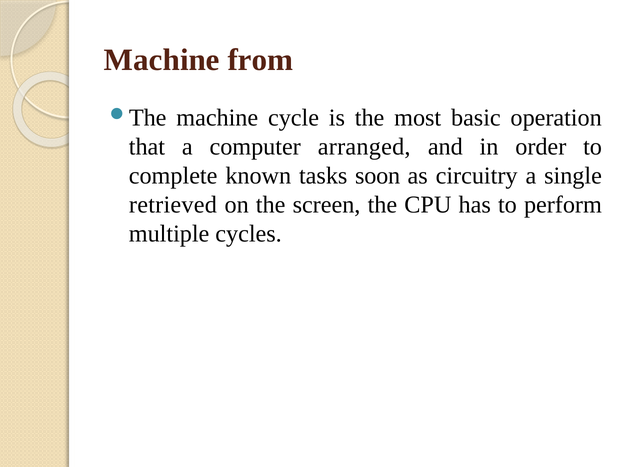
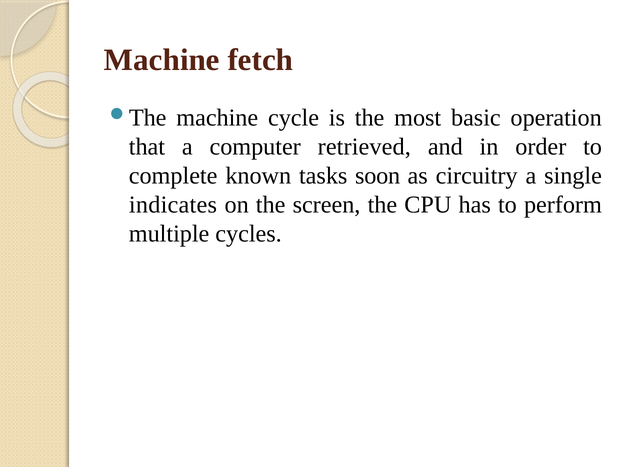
from: from -> fetch
arranged: arranged -> retrieved
retrieved: retrieved -> indicates
